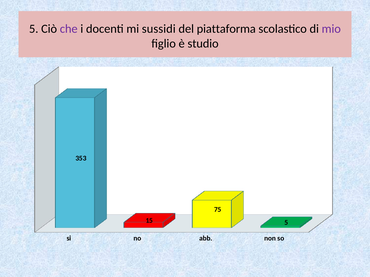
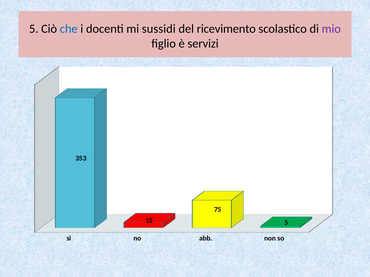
che colour: purple -> blue
piattaforma: piattaforma -> ricevimento
studio: studio -> servizi
